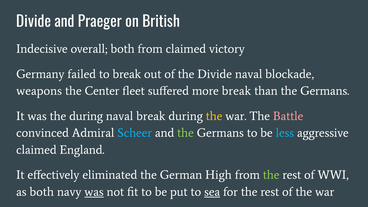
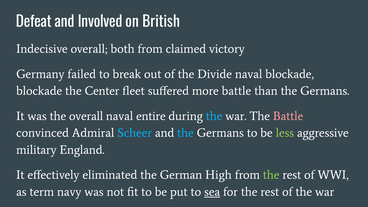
Divide at (34, 22): Divide -> Defeat
Praeger: Praeger -> Involved
weapons at (39, 91): weapons -> blockade
more break: break -> battle
the during: during -> overall
naval break: break -> entire
the at (214, 116) colour: yellow -> light blue
the at (185, 133) colour: light green -> light blue
less colour: light blue -> light green
claimed at (36, 150): claimed -> military
as both: both -> term
was at (94, 192) underline: present -> none
